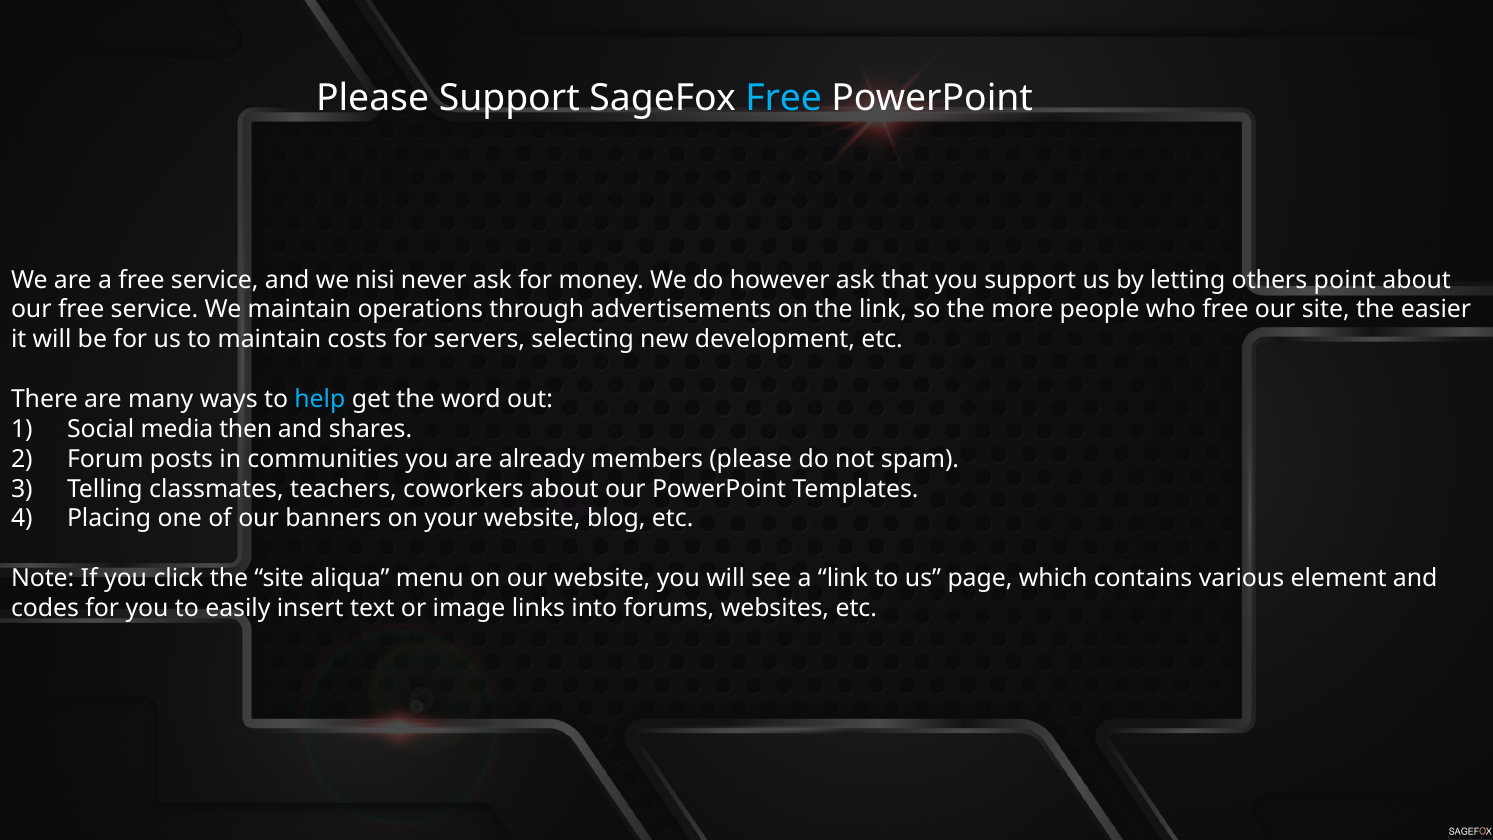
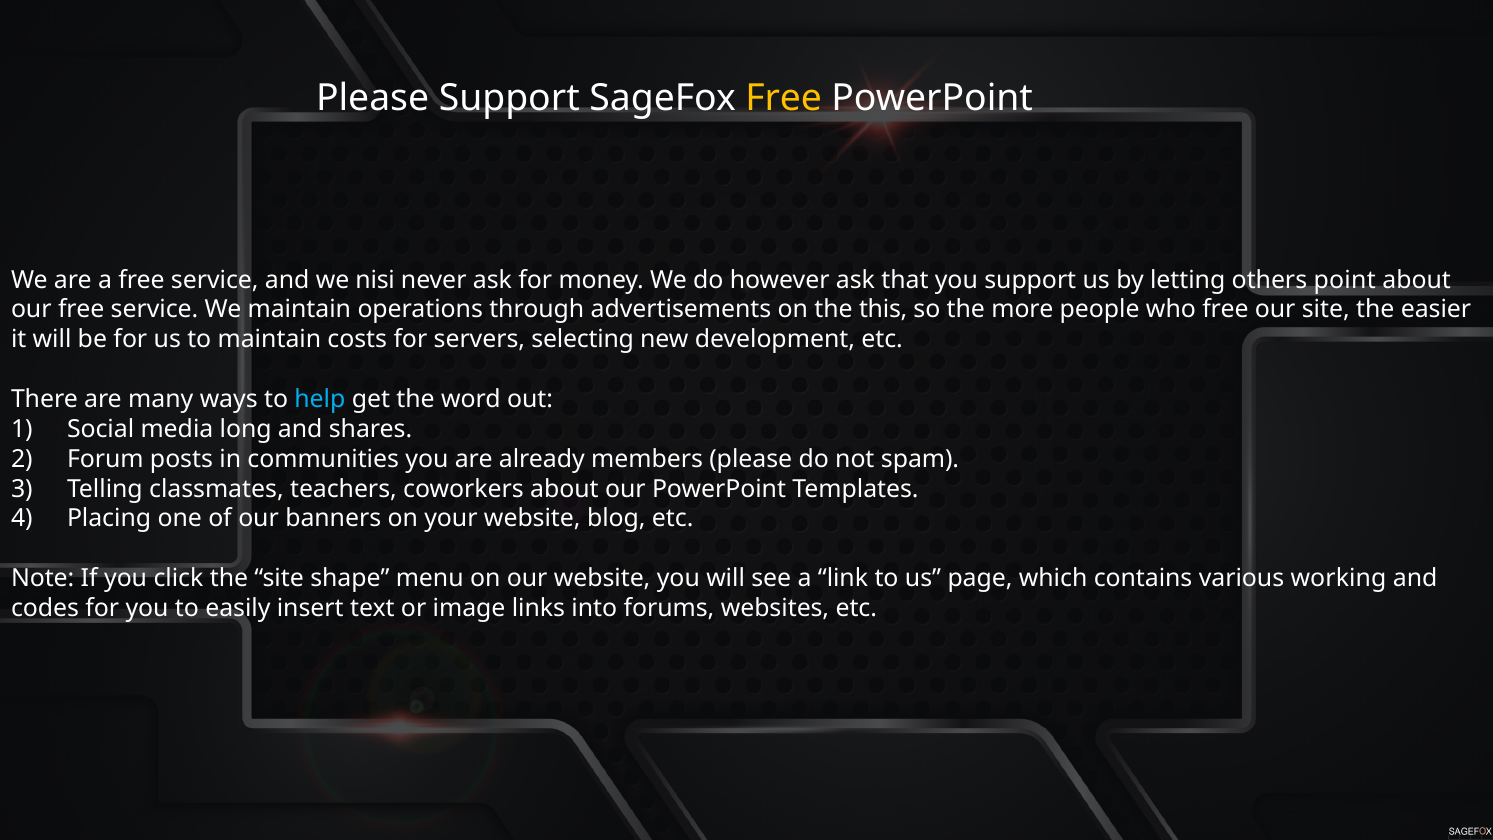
Free at (784, 98) colour: light blue -> yellow
the link: link -> this
then: then -> long
aliqua: aliqua -> shape
element: element -> working
